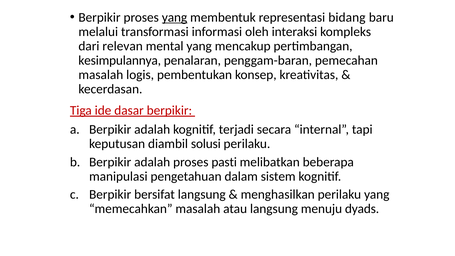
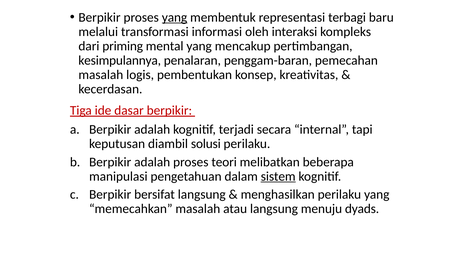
bidang: bidang -> terbagi
relevan: relevan -> priming
pasti: pasti -> teori
sistem underline: none -> present
